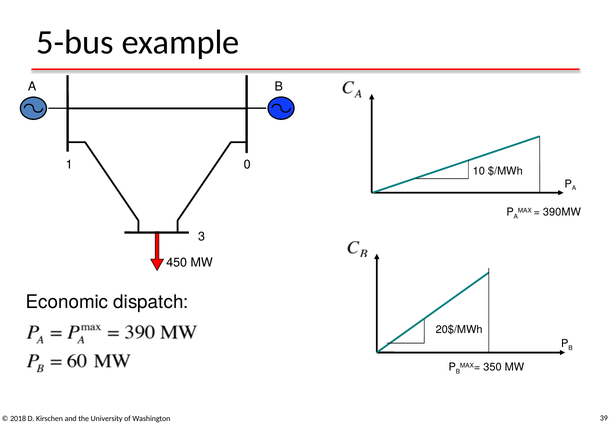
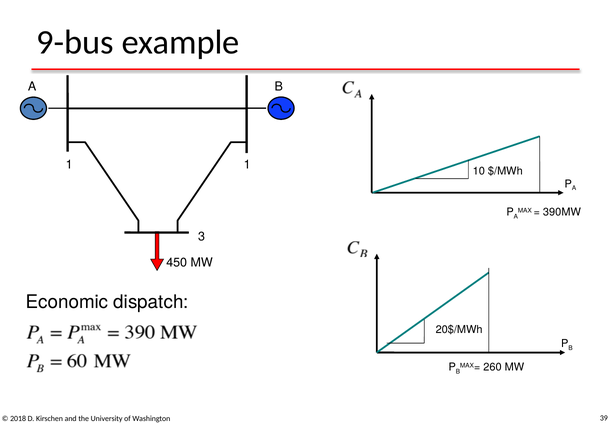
5-bus: 5-bus -> 9-bus
1 0: 0 -> 1
350: 350 -> 260
